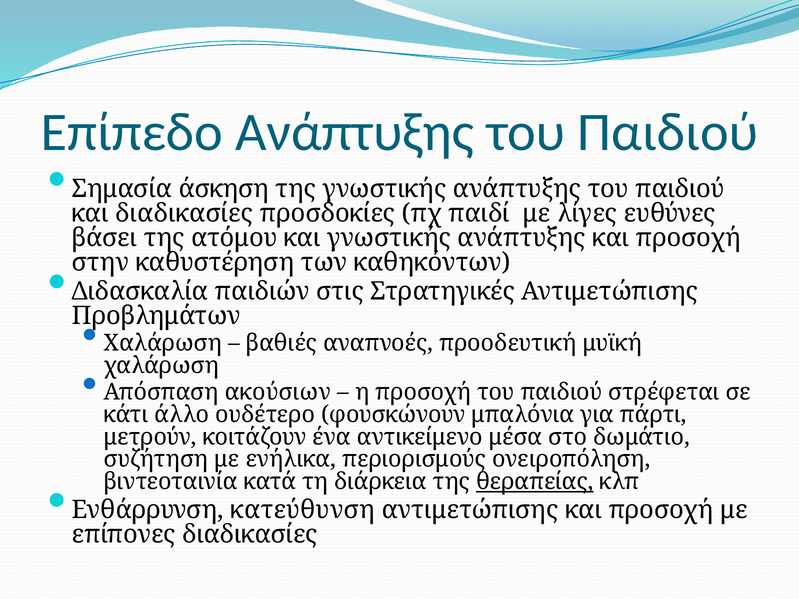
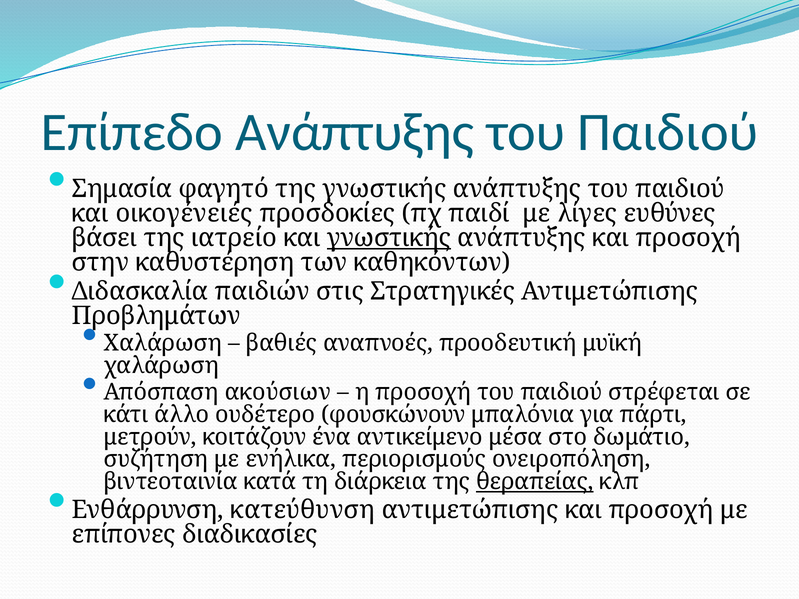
άσκηση: άσκηση -> φαγητό
και διαδικασίες: διαδικασίες -> οικογένειές
ατόμου: ατόμου -> ιατρείο
γνωστικής at (389, 238) underline: none -> present
